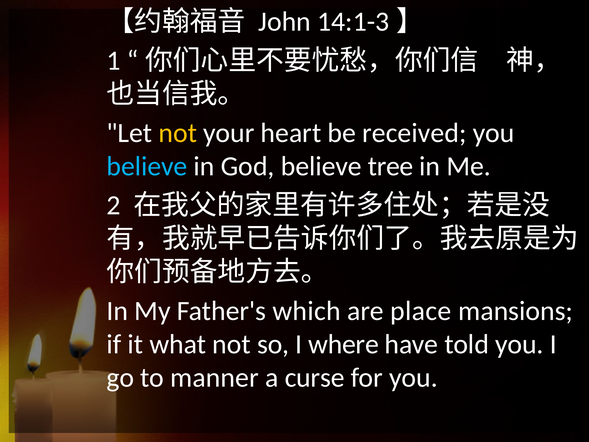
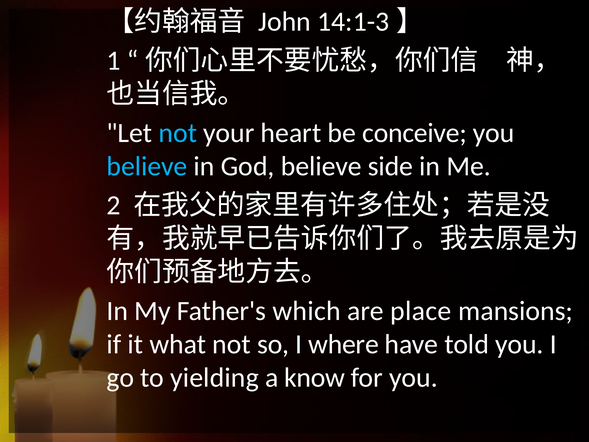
not at (178, 133) colour: yellow -> light blue
received: received -> conceive
tree: tree -> side
manner: manner -> yielding
curse: curse -> know
